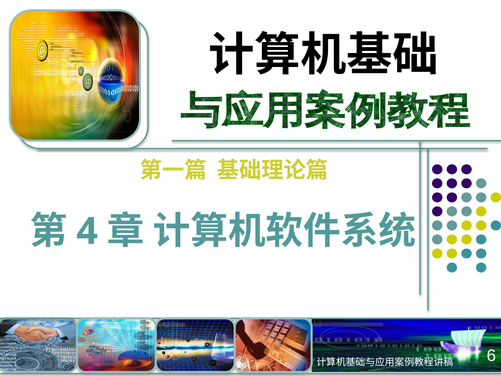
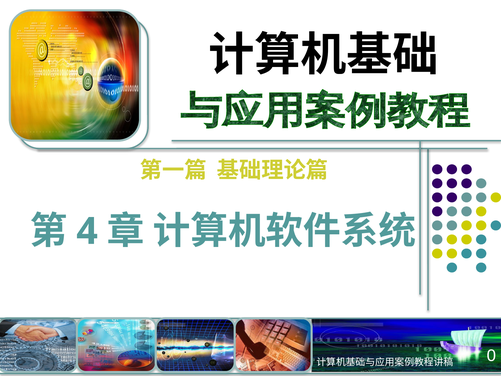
6: 6 -> 0
